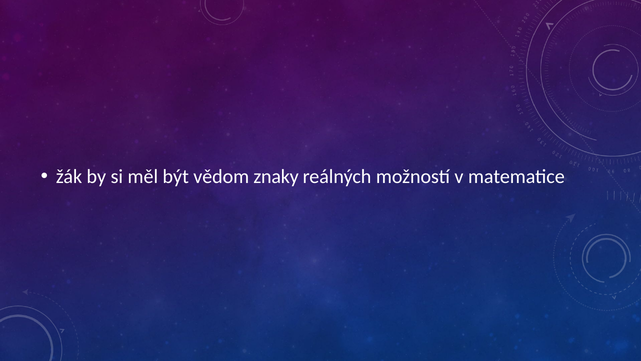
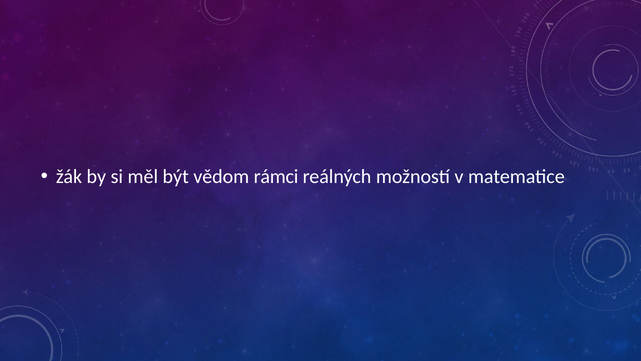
znaky: znaky -> rámci
